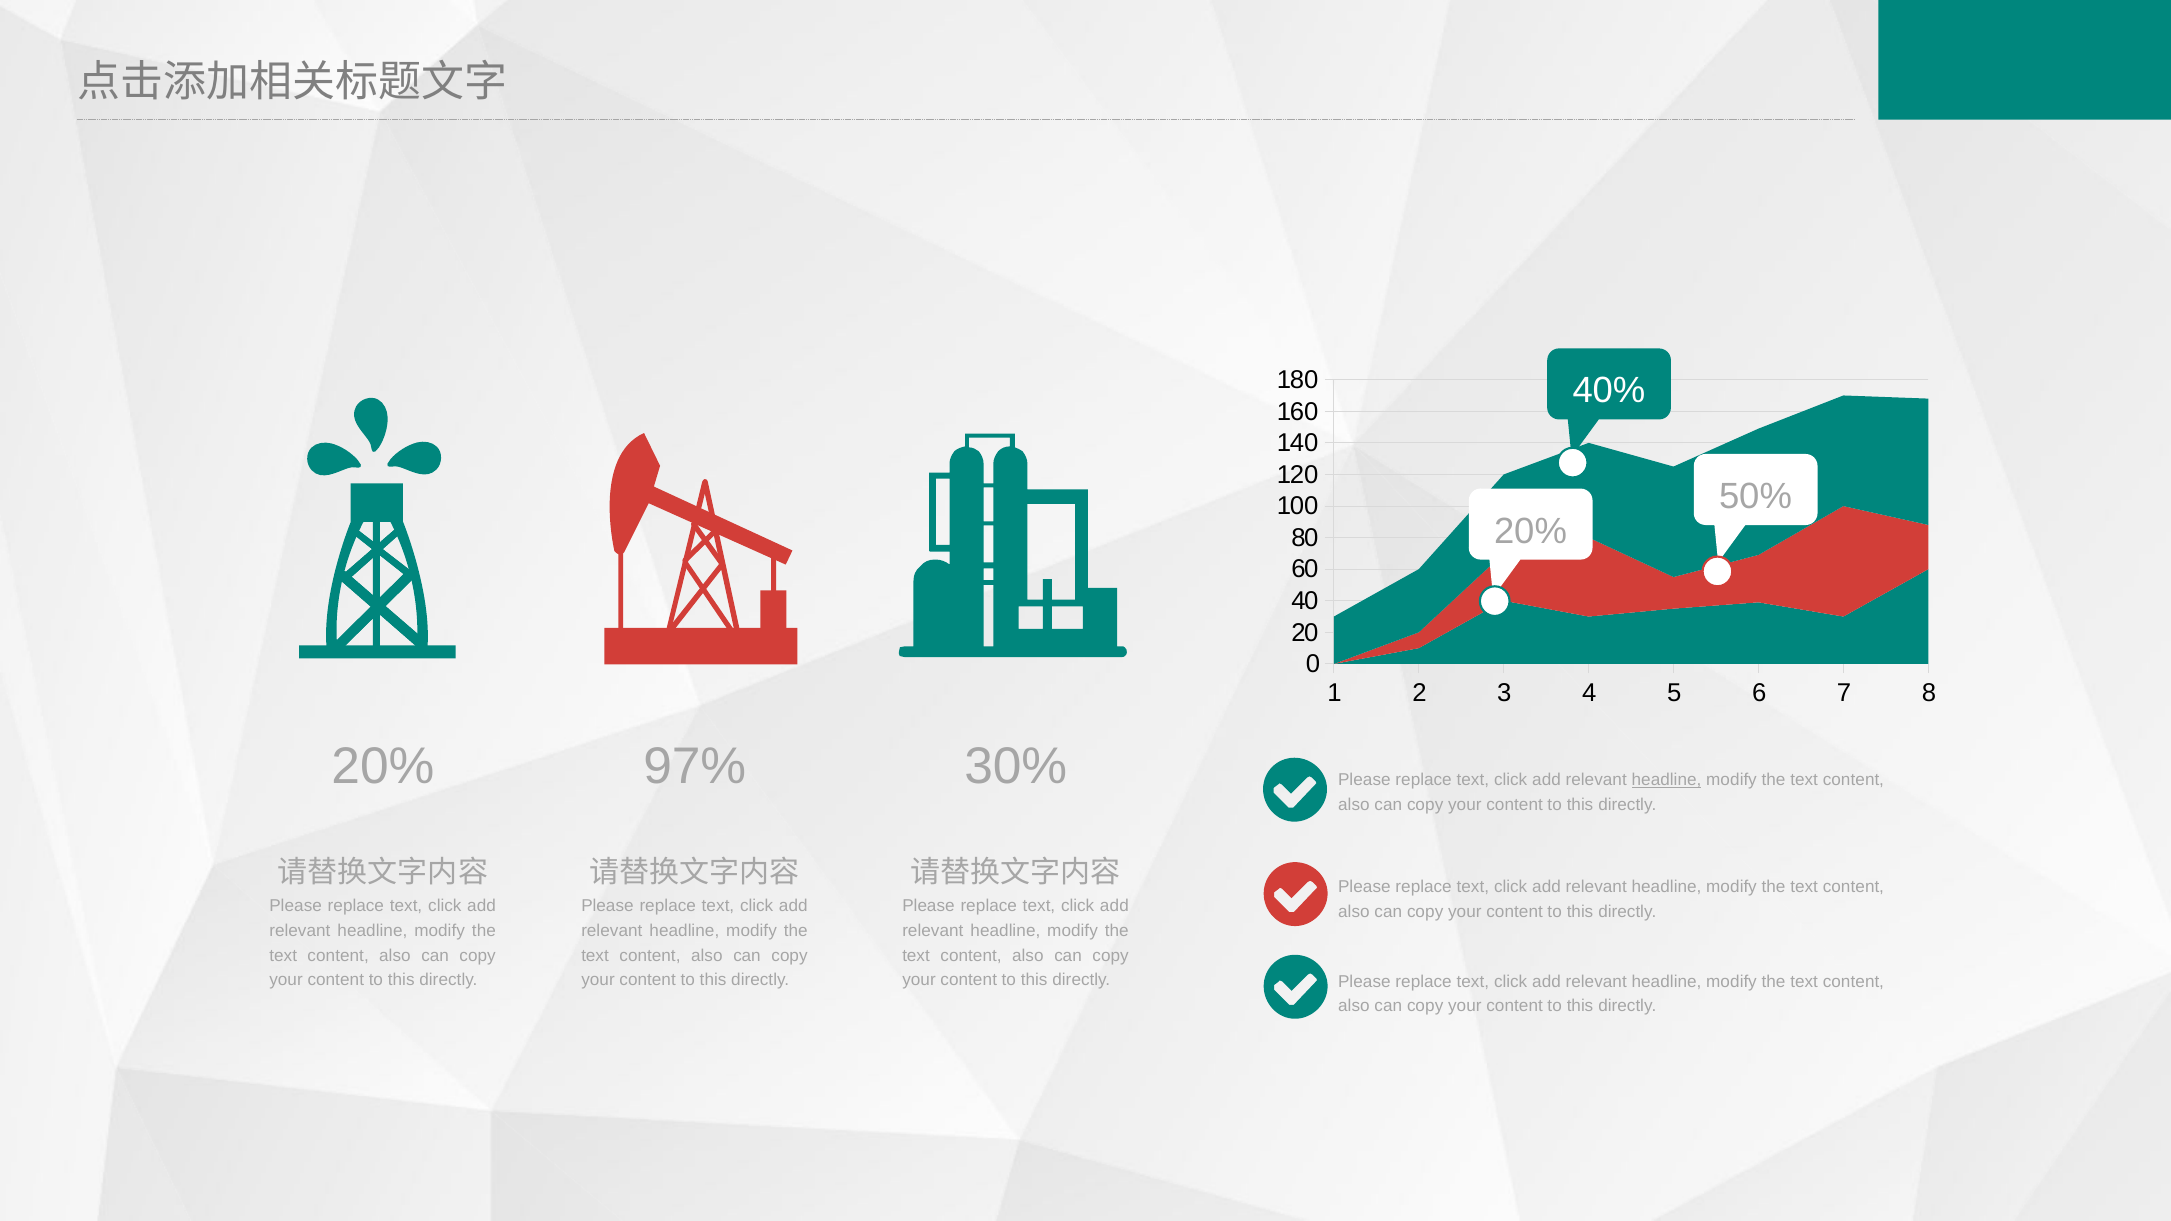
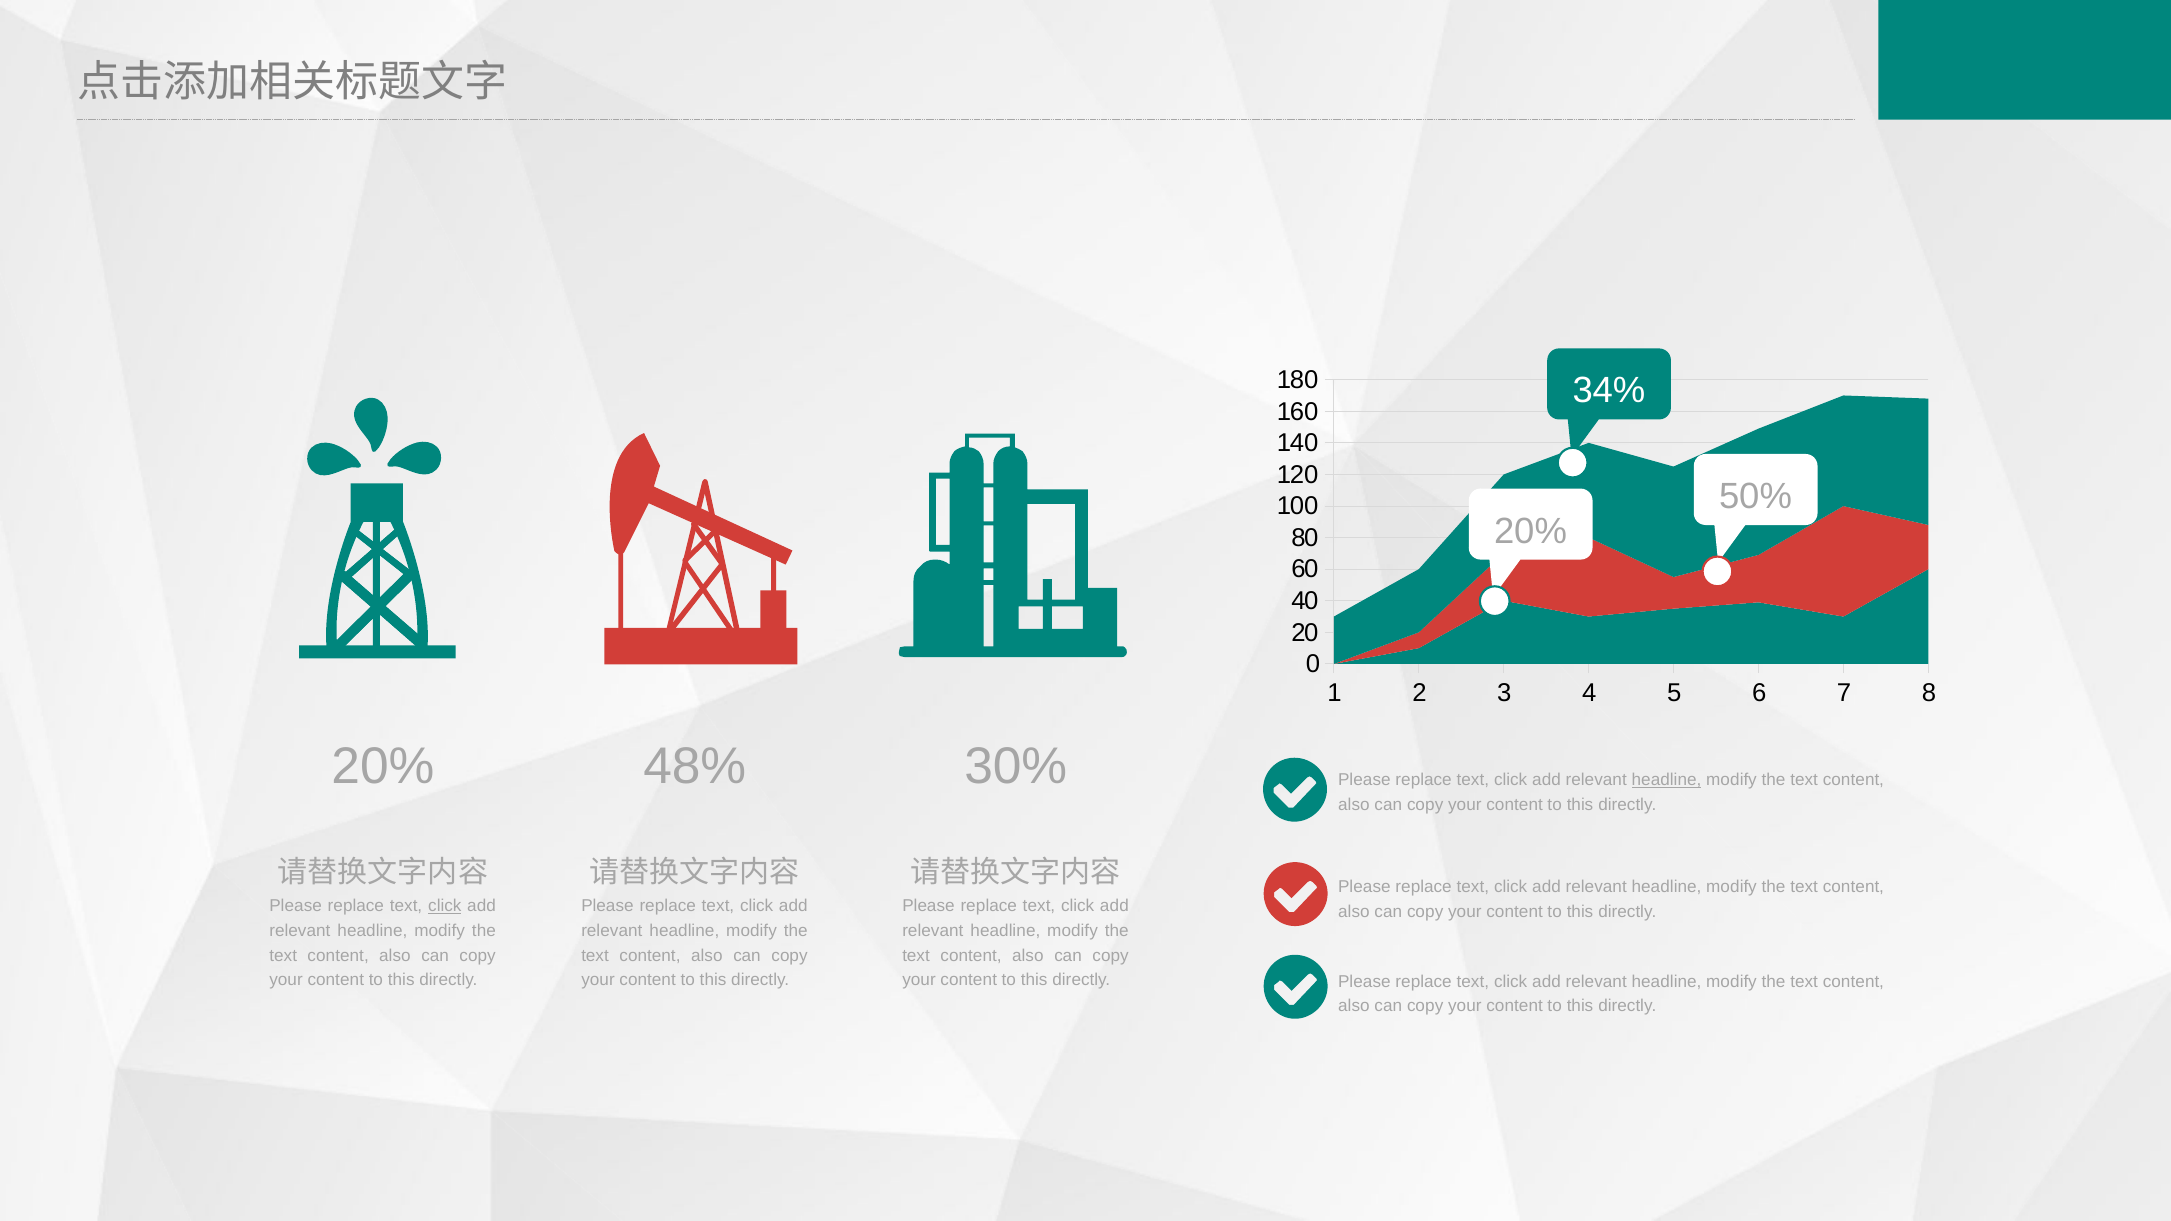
40%: 40% -> 34%
97%: 97% -> 48%
click at (445, 906) underline: none -> present
